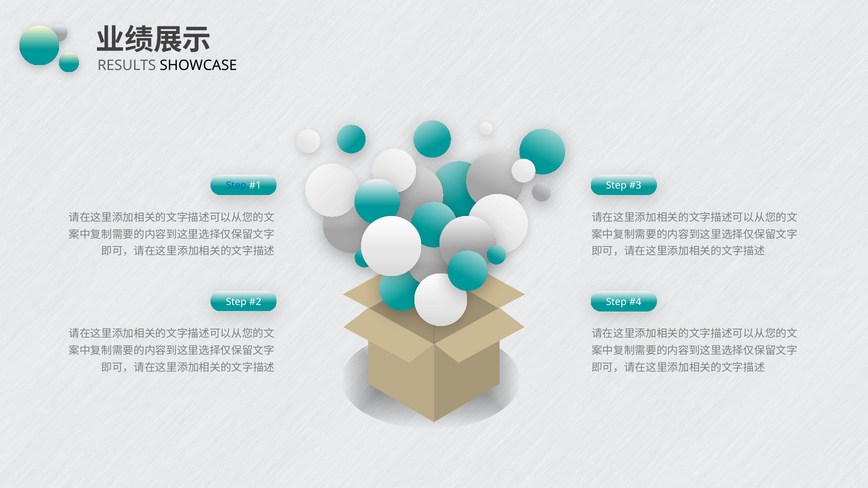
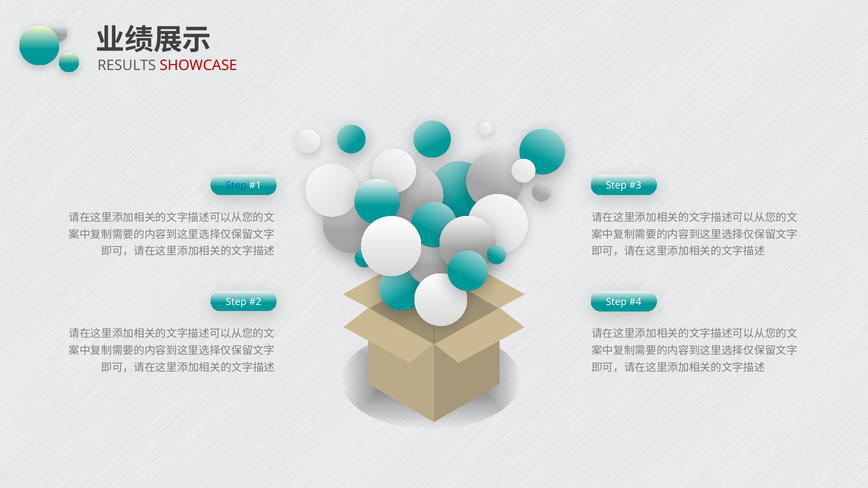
SHOWCASE colour: black -> red
